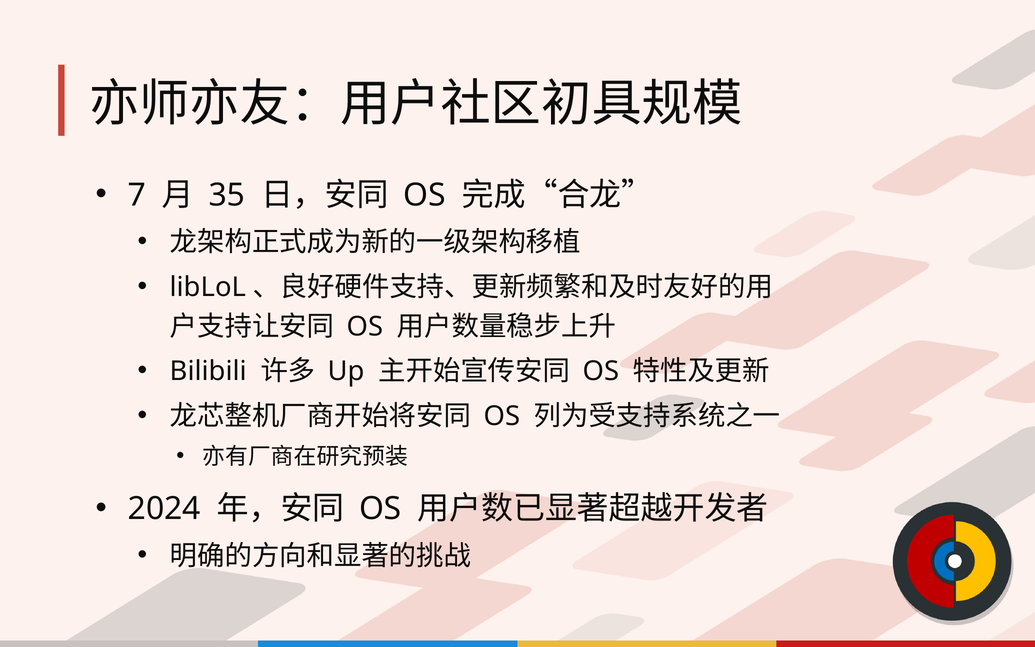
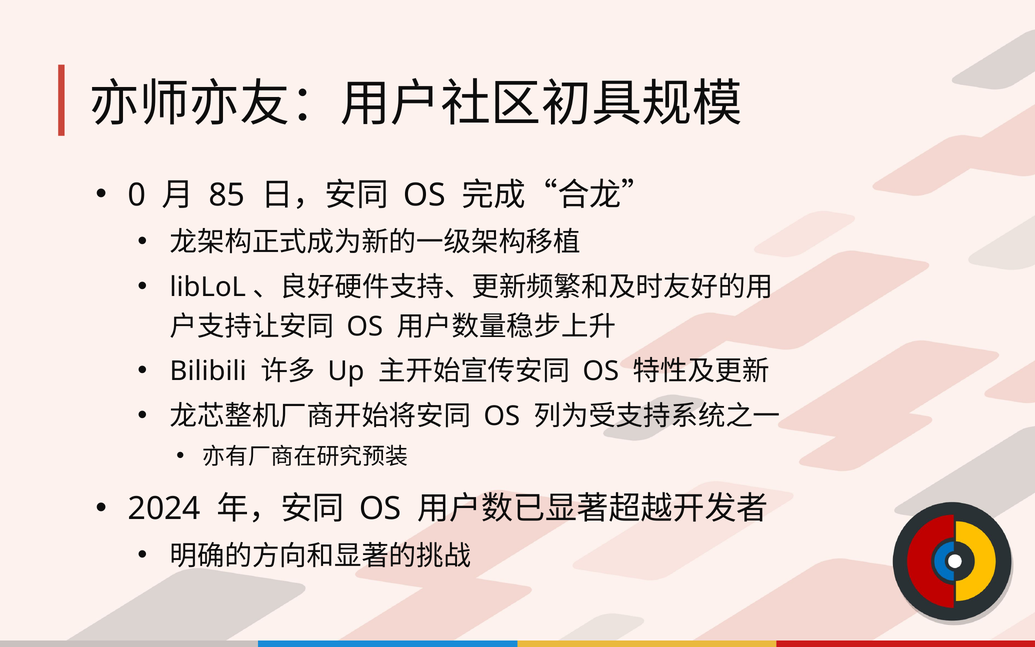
7: 7 -> 0
35: 35 -> 85
